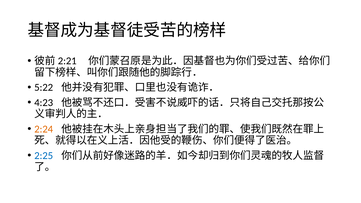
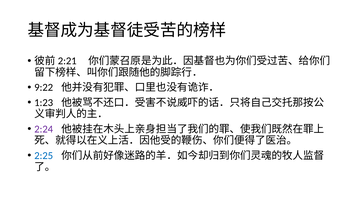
5:22: 5:22 -> 9:22
4:23: 4:23 -> 1:23
2:24 colour: orange -> purple
